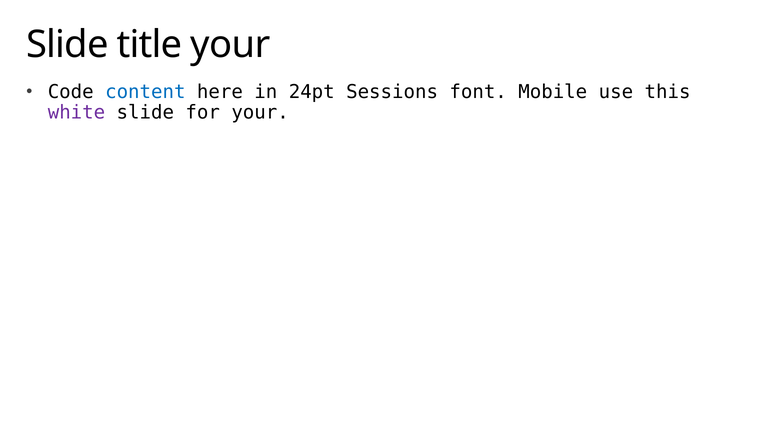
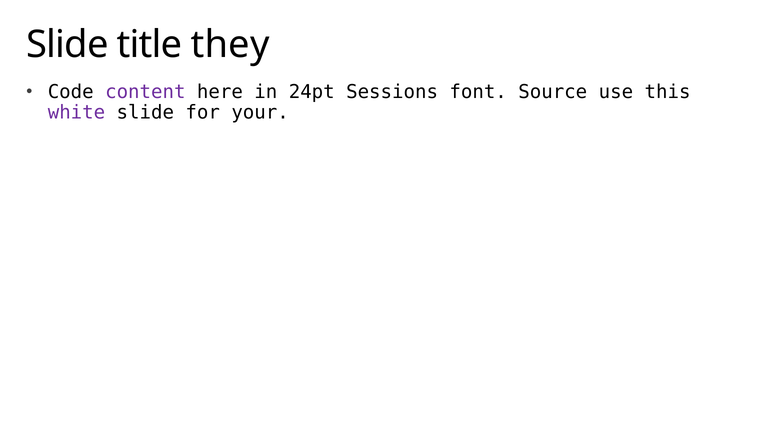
title your: your -> they
content colour: blue -> purple
Mobile: Mobile -> Source
